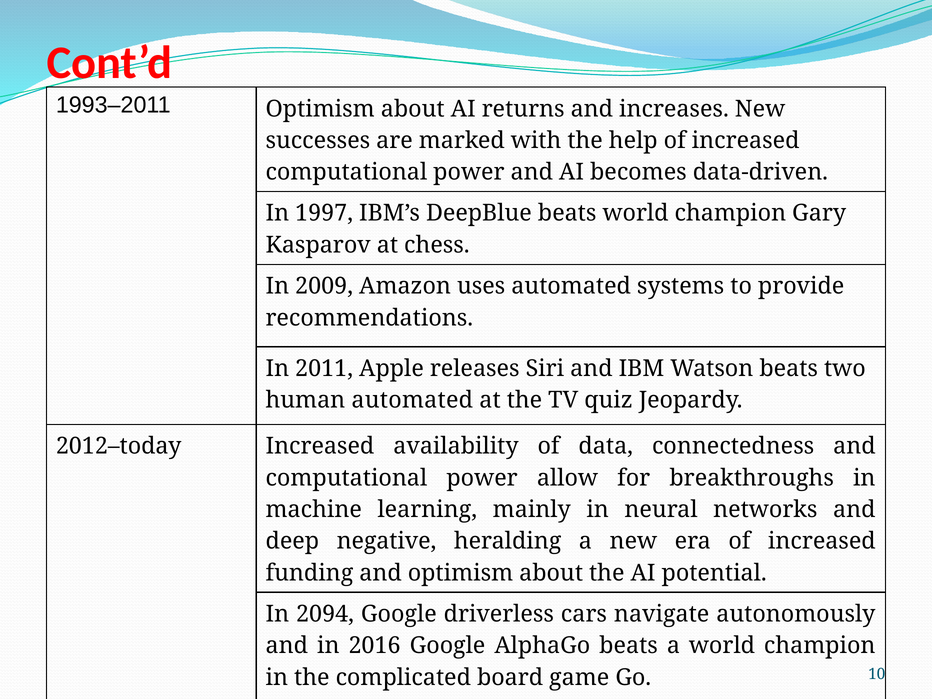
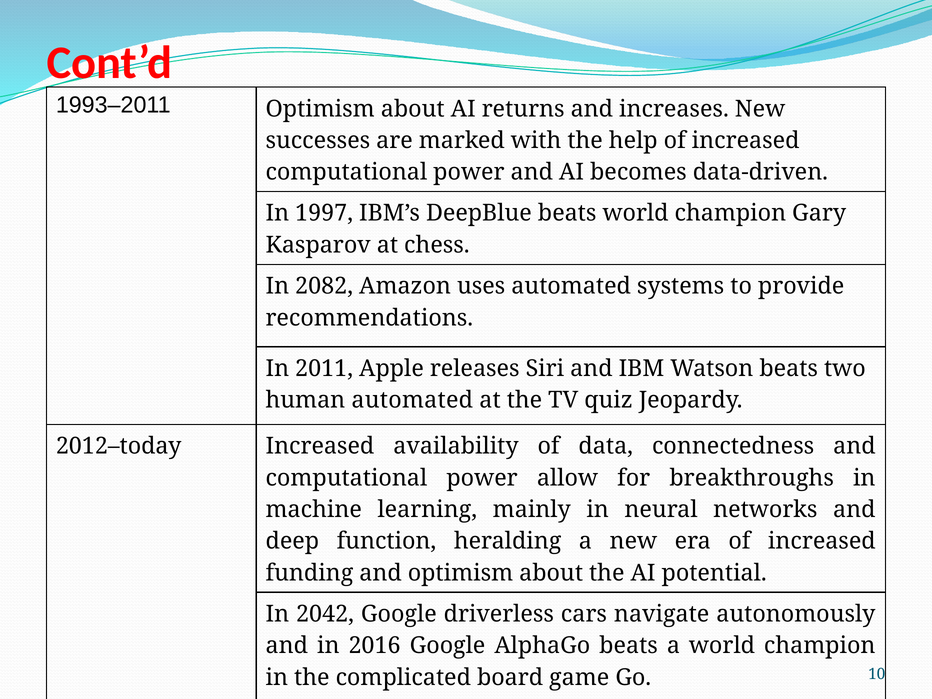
2009: 2009 -> 2082
negative: negative -> function
2094: 2094 -> 2042
